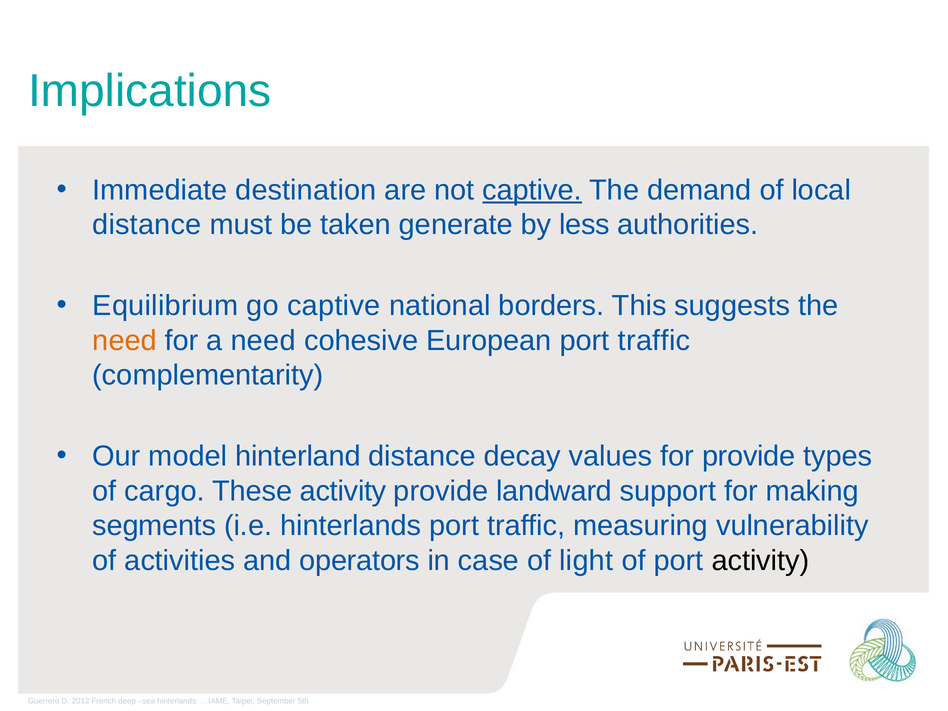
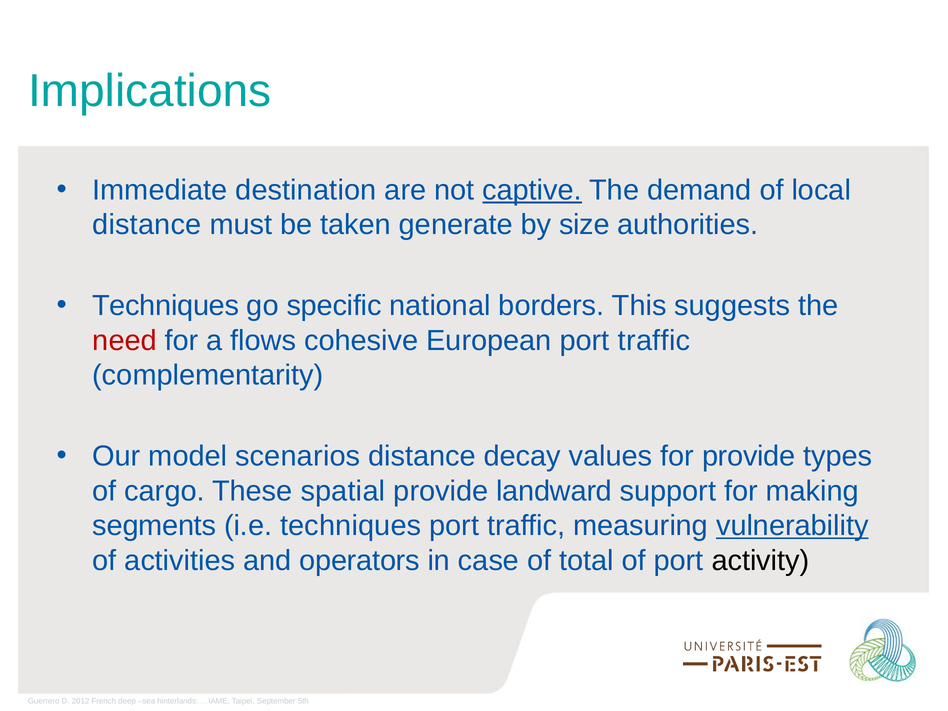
less: less -> size
Equilibrium at (165, 306): Equilibrium -> Techniques
go captive: captive -> specific
need at (125, 341) colour: orange -> red
a need: need -> flows
hinterland: hinterland -> scenarios
These activity: activity -> spatial
i.e hinterlands: hinterlands -> techniques
vulnerability underline: none -> present
light: light -> total
